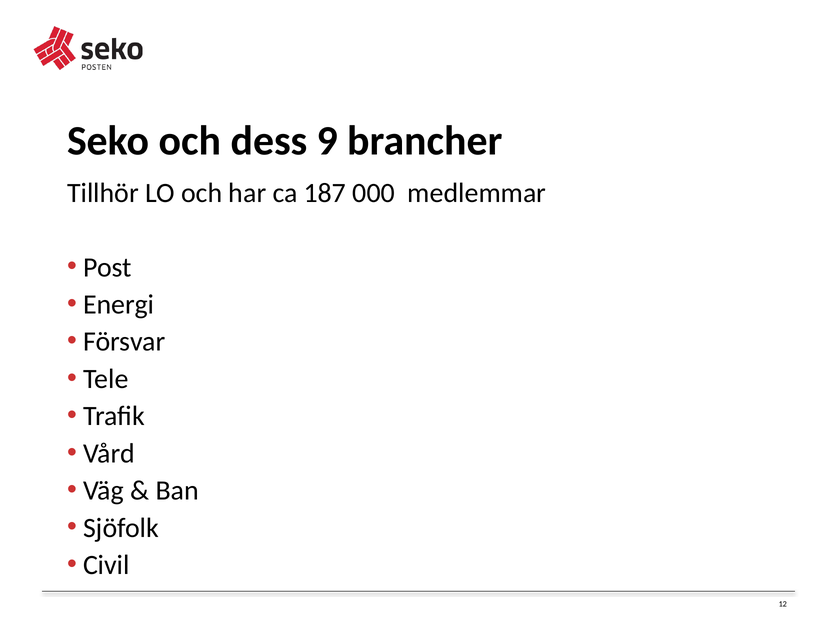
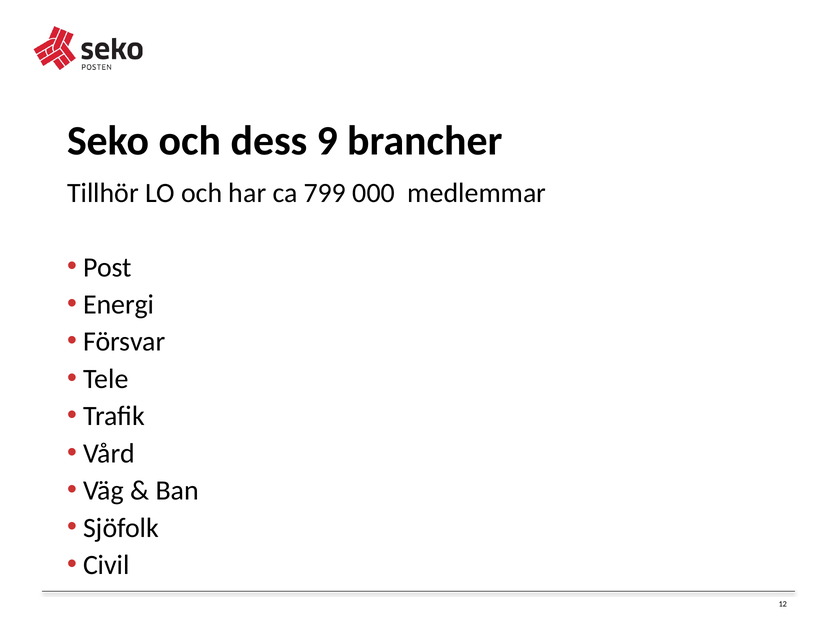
187: 187 -> 799
